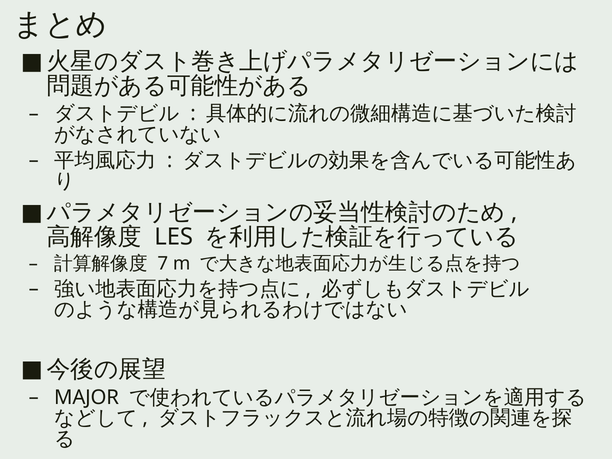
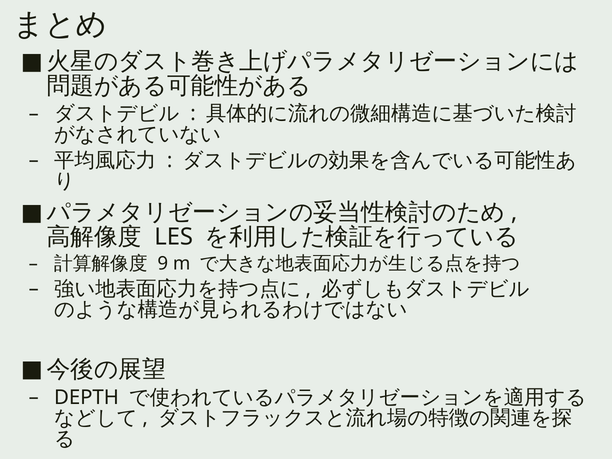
7: 7 -> 9
MAJOR: MAJOR -> DEPTH
